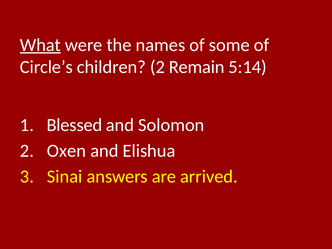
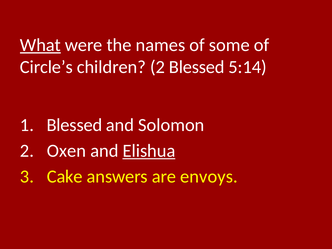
2 Remain: Remain -> Blessed
Elishua underline: none -> present
Sinai: Sinai -> Cake
arrived: arrived -> envoys
